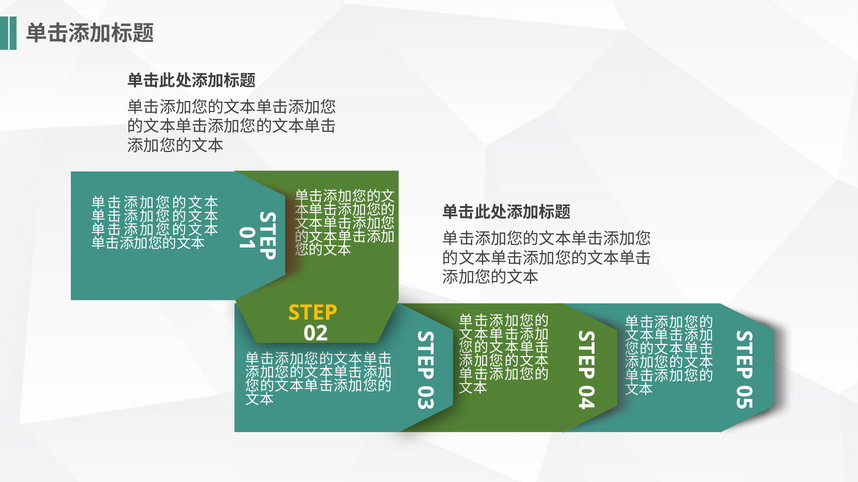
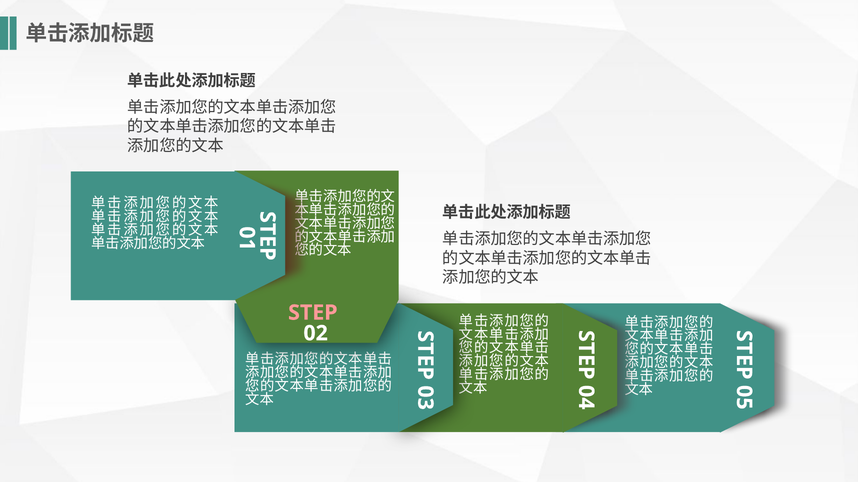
STEP colour: yellow -> pink
